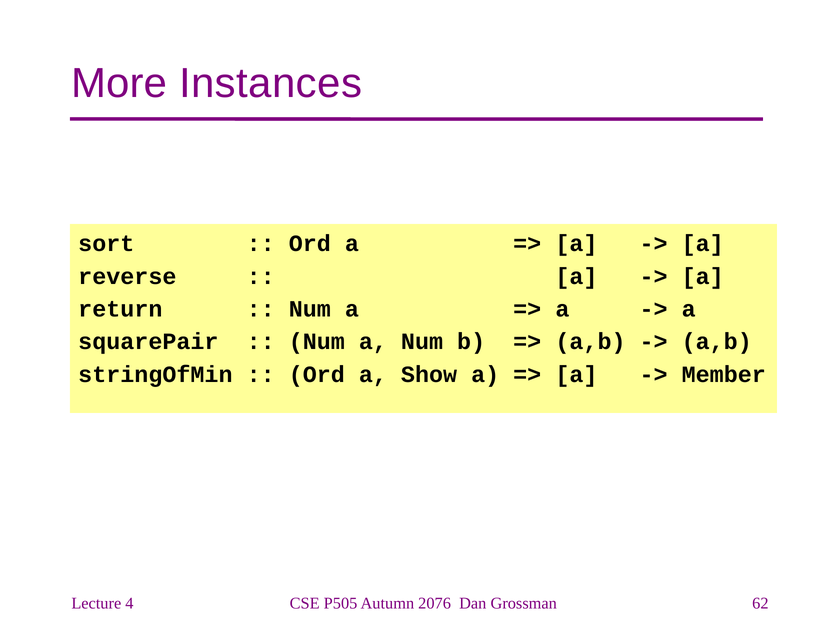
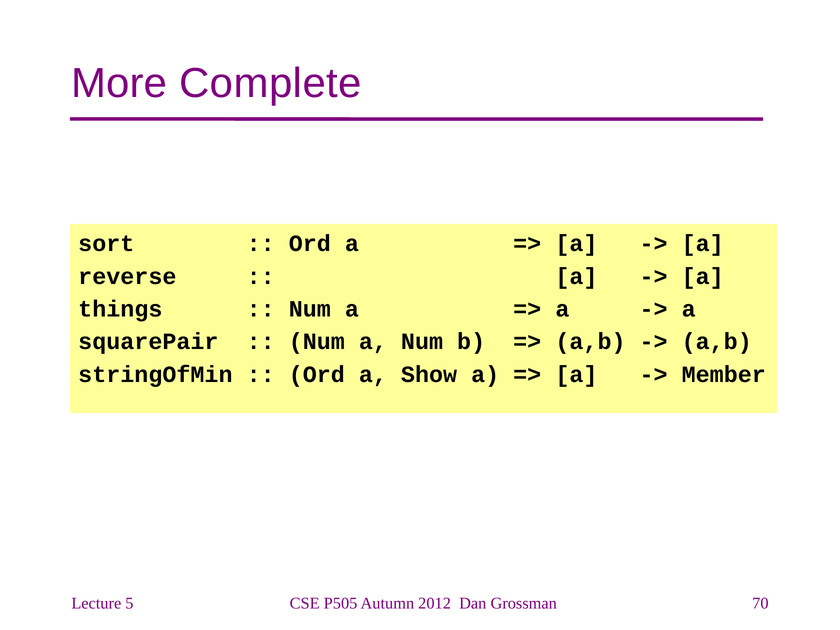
Instances: Instances -> Complete
return: return -> things
4: 4 -> 5
2076: 2076 -> 2012
62: 62 -> 70
